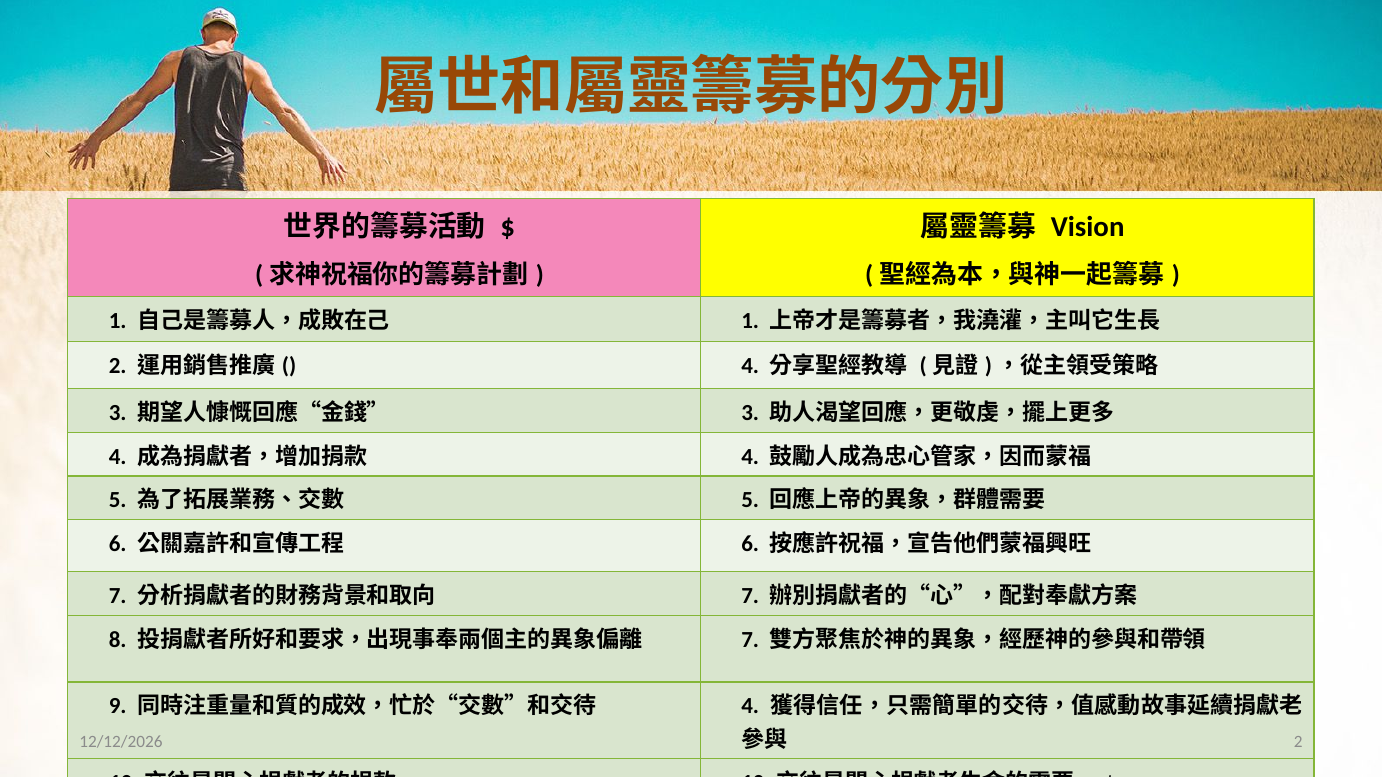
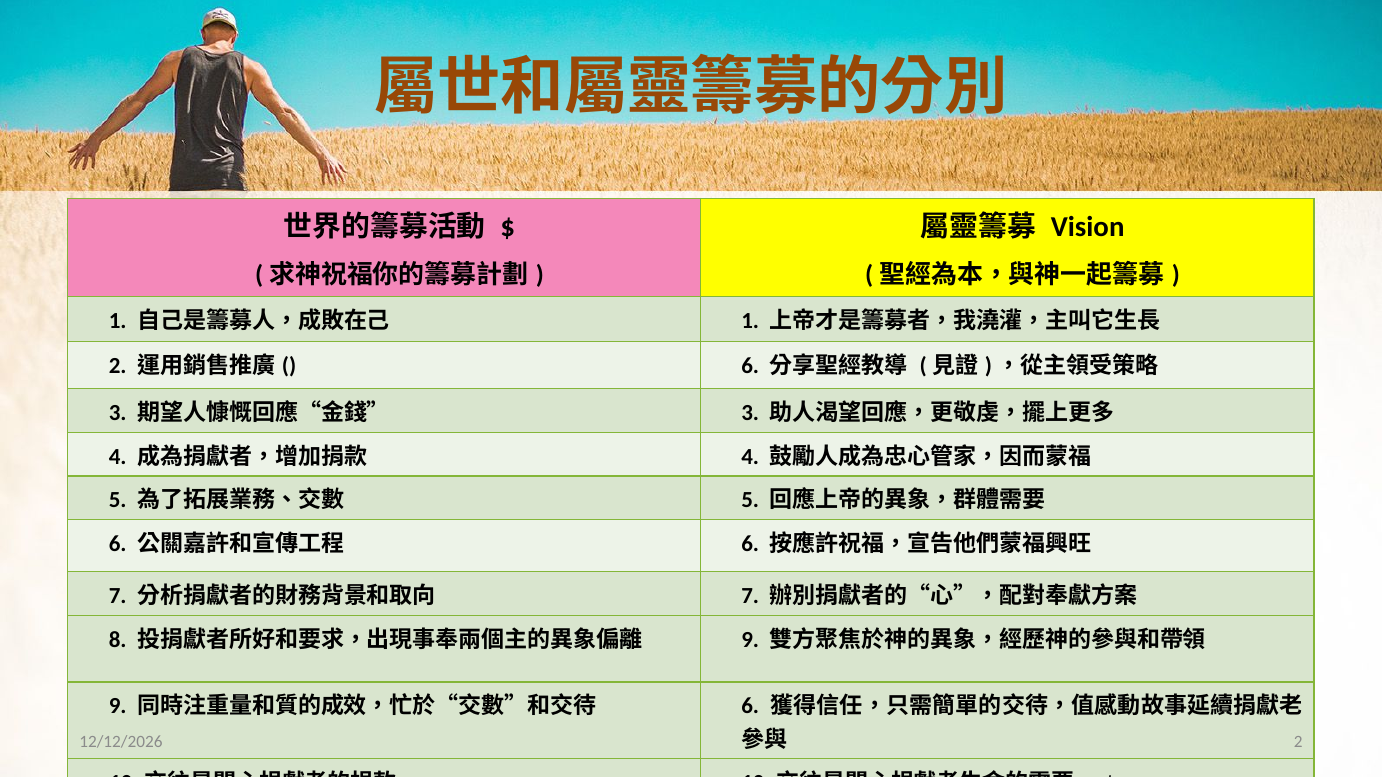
4 at (750, 366): 4 -> 6
7 at (750, 640): 7 -> 9
4 at (750, 707): 4 -> 6
